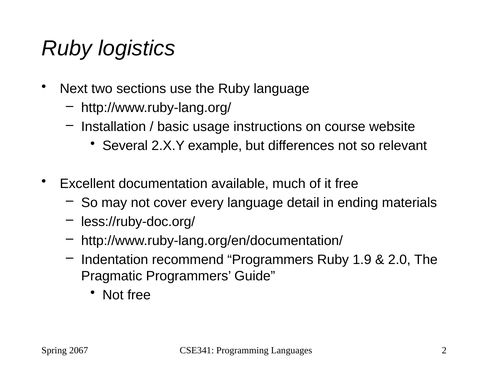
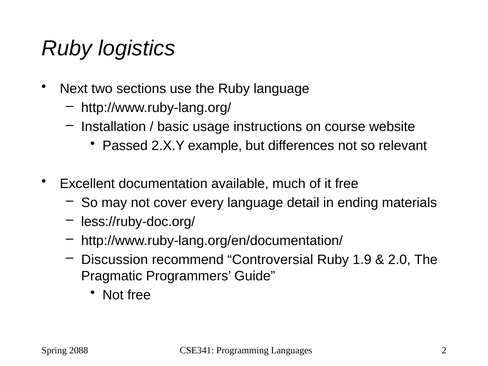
Several: Several -> Passed
Indentation: Indentation -> Discussion
recommend Programmers: Programmers -> Controversial
2067: 2067 -> 2088
